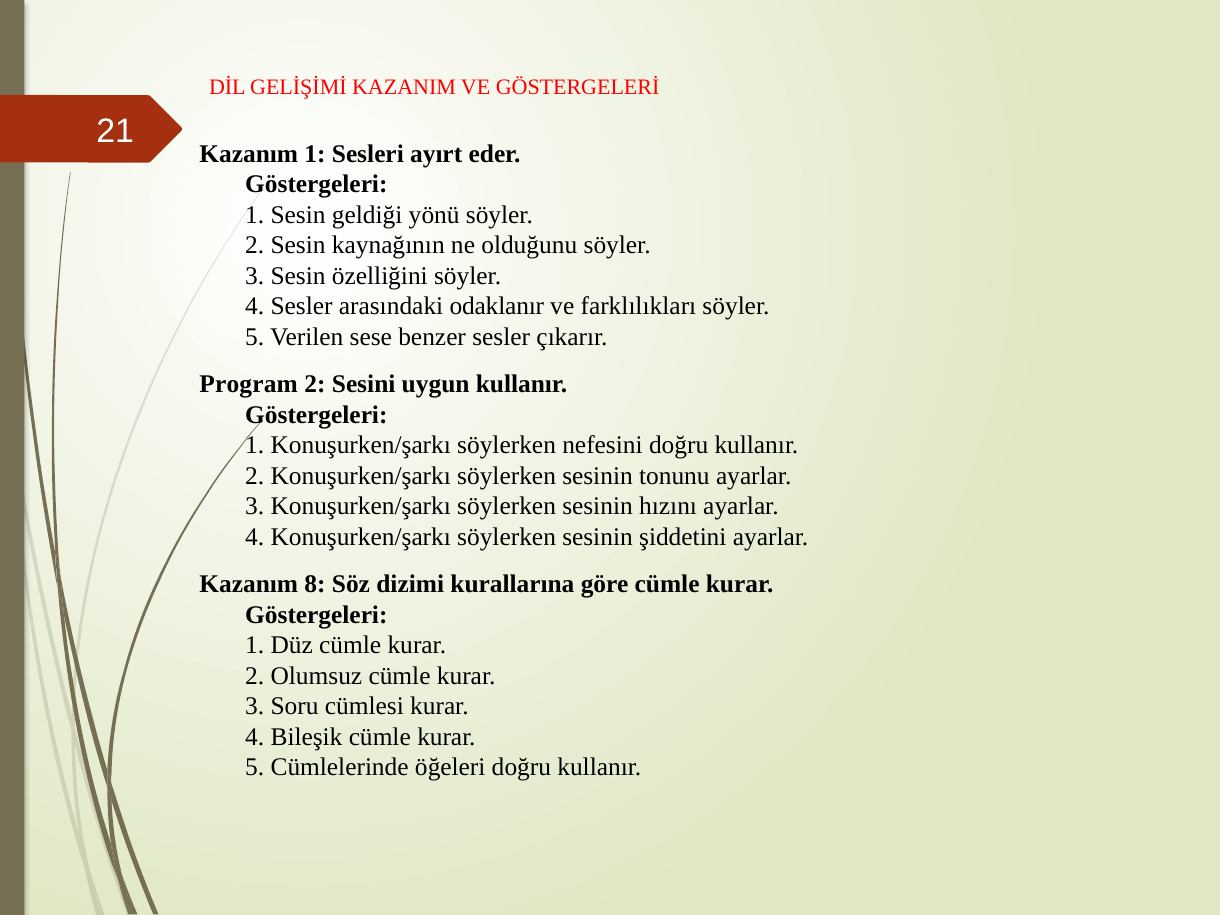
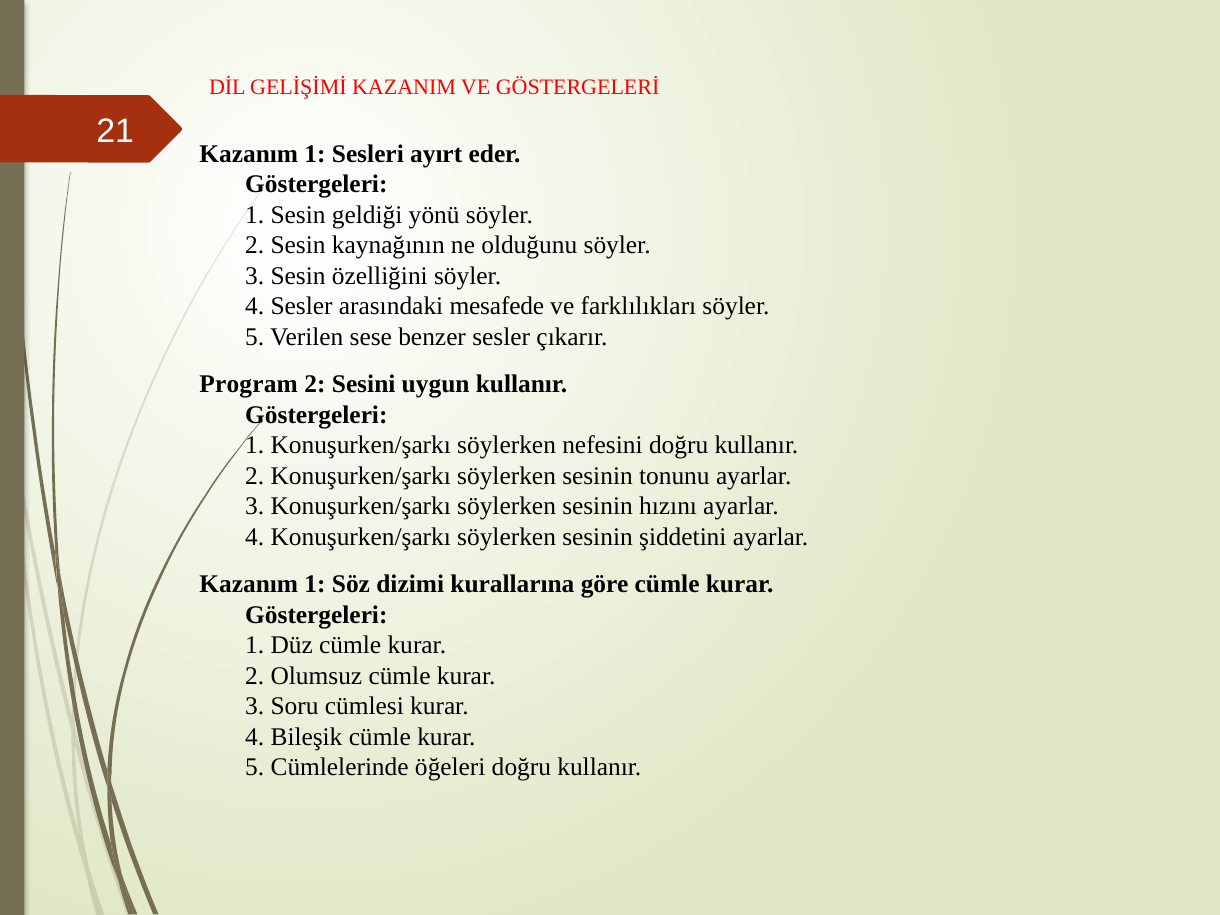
odaklanır: odaklanır -> mesafede
8 at (315, 584): 8 -> 1
